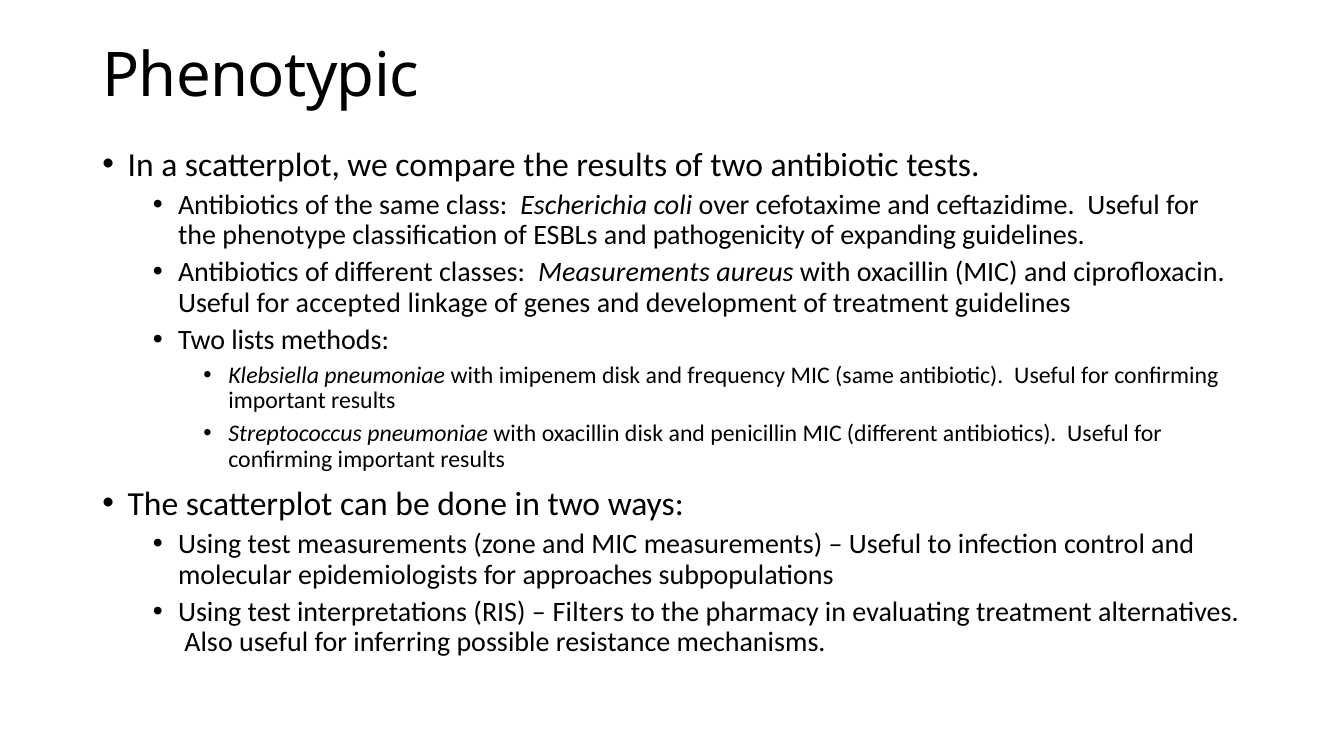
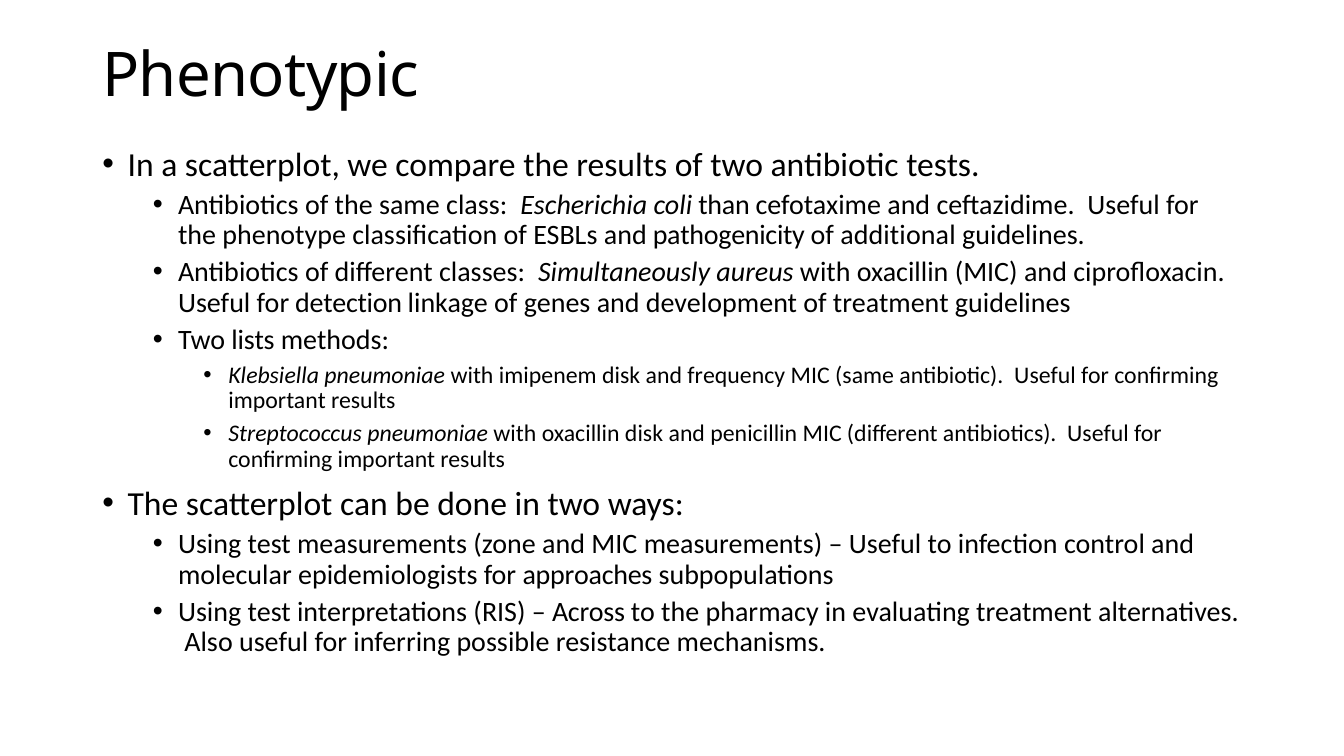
over: over -> than
expanding: expanding -> additional
classes Measurements: Measurements -> Simultaneously
accepted: accepted -> detection
Filters: Filters -> Across
